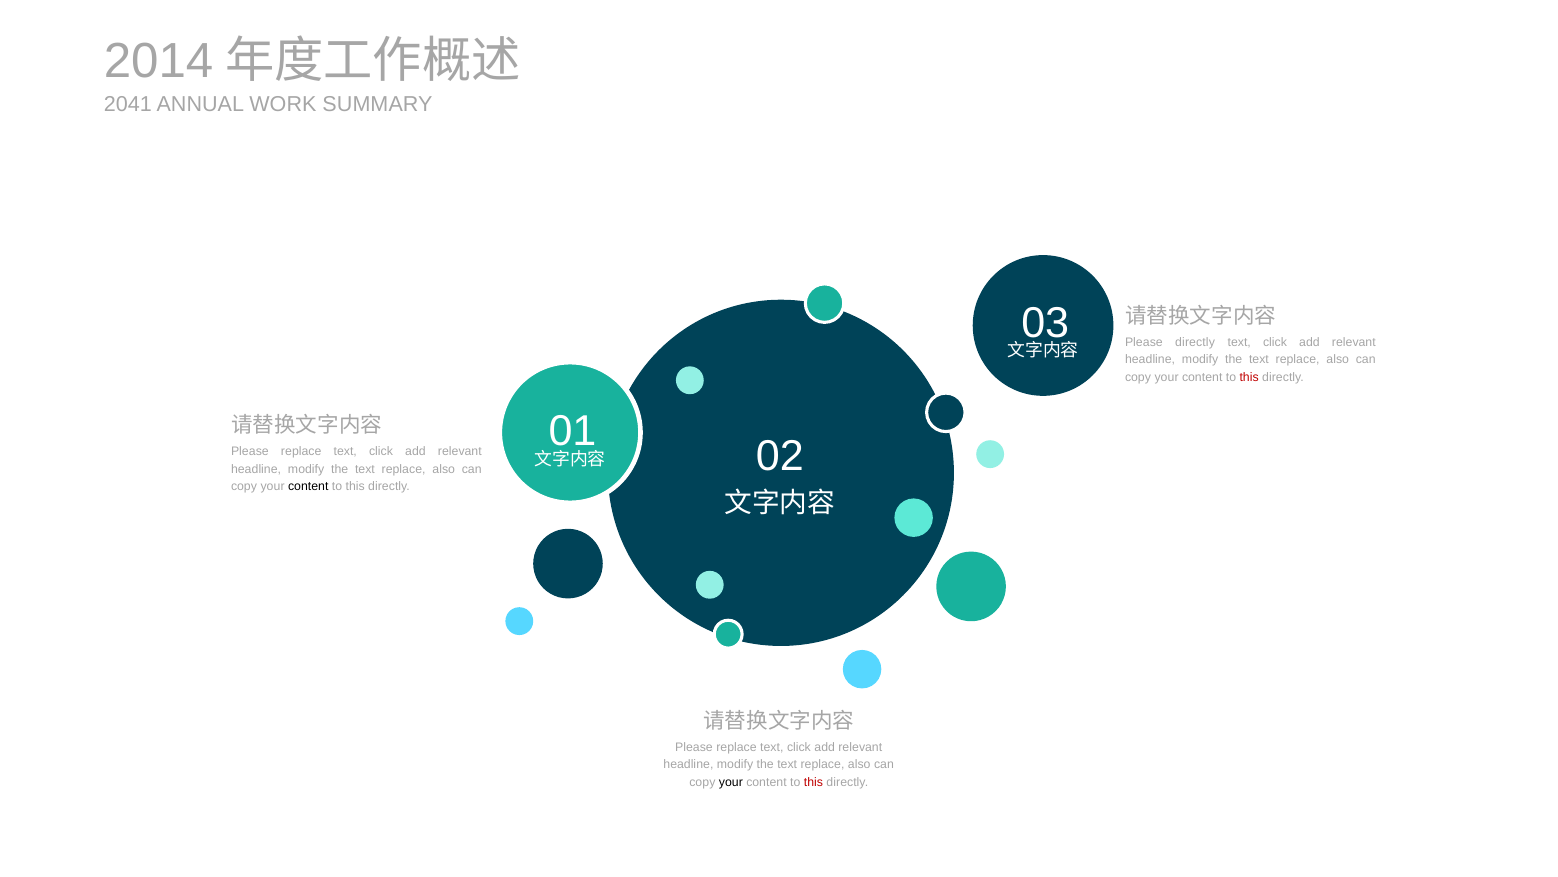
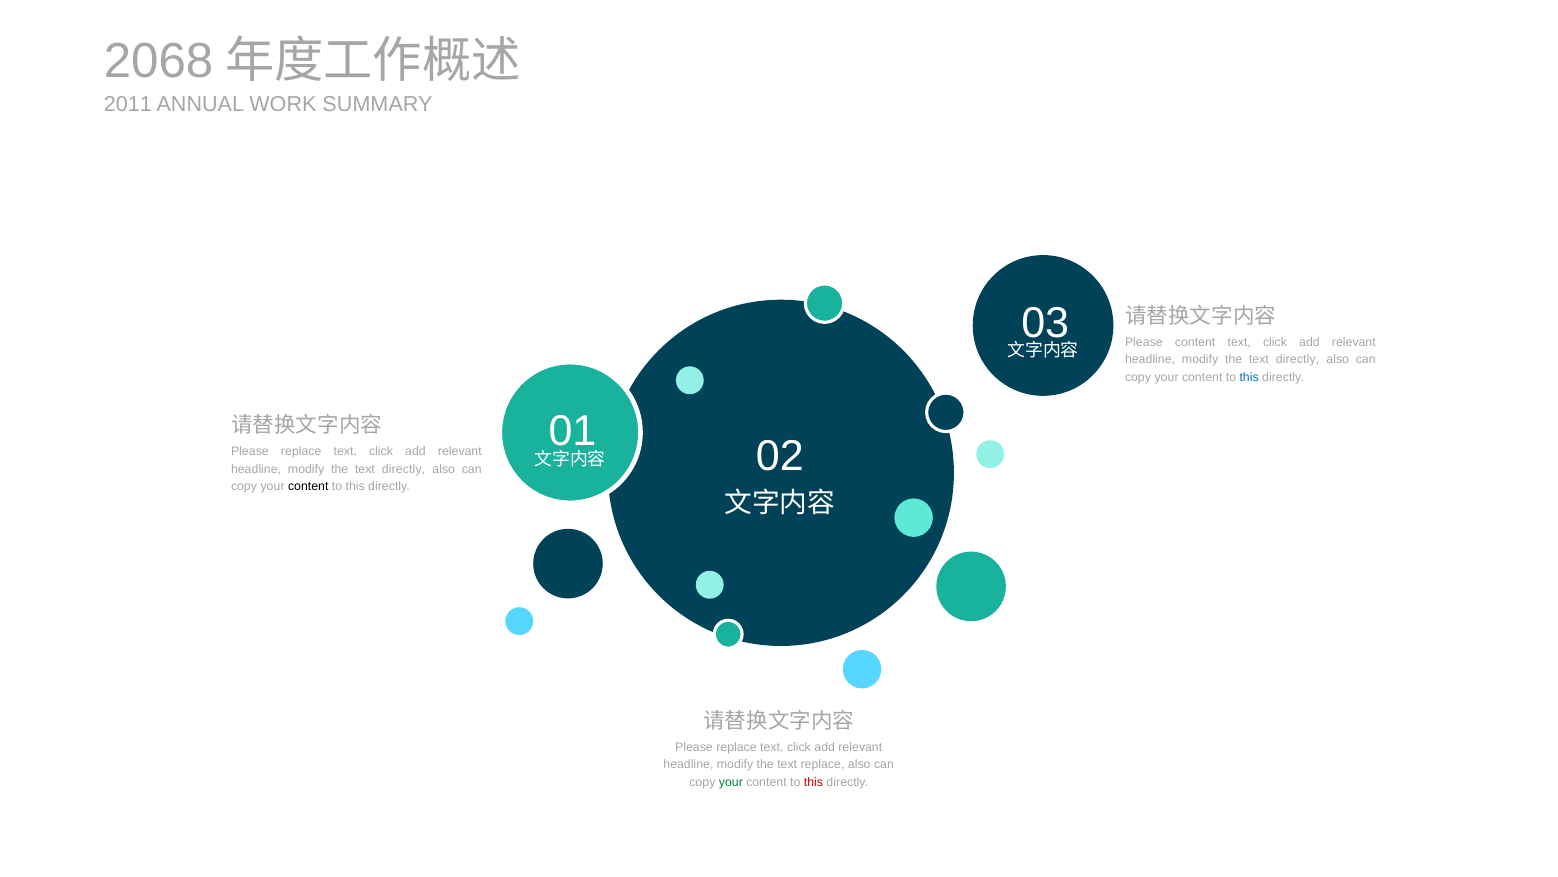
2014: 2014 -> 2068
2041: 2041 -> 2011
Please directly: directly -> content
replace at (1298, 359): replace -> directly
this at (1249, 377) colour: red -> blue
replace at (404, 469): replace -> directly
your at (731, 782) colour: black -> green
